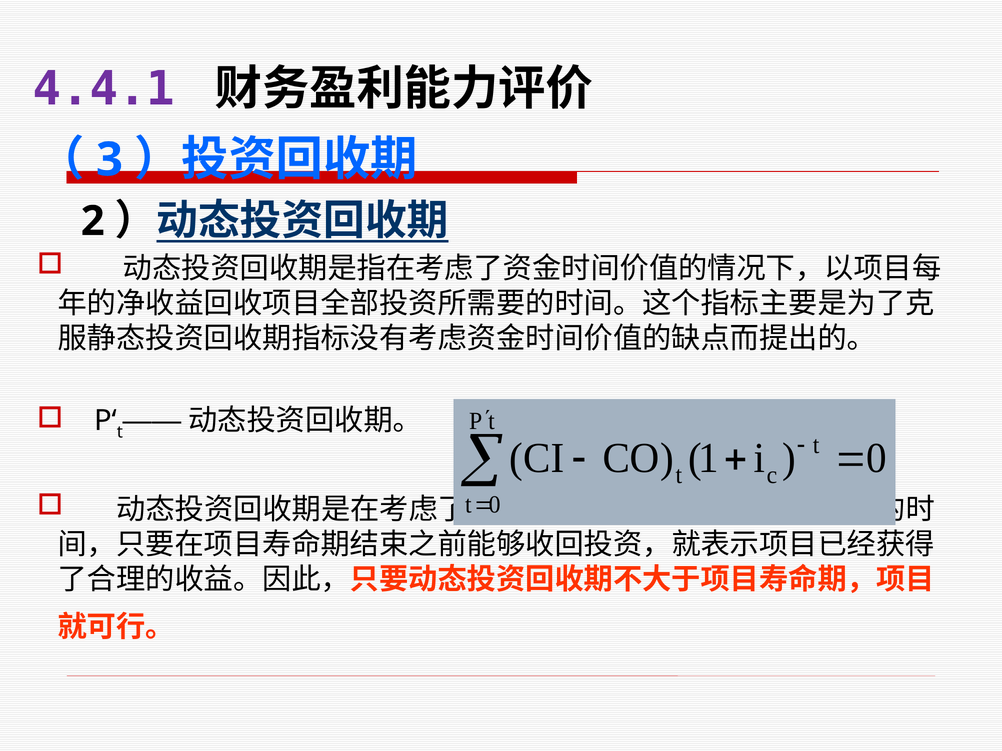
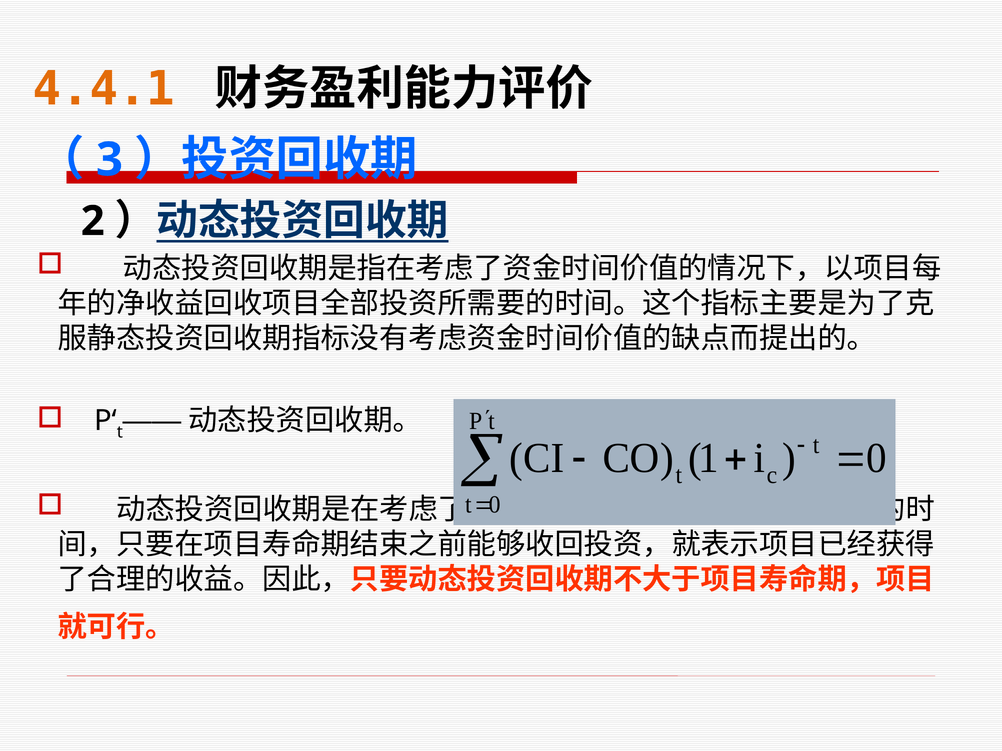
4.4.1 colour: purple -> orange
